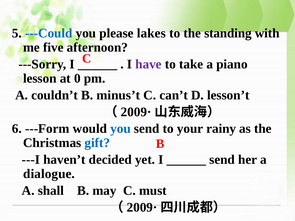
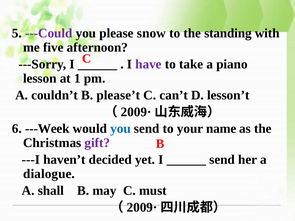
---Could colour: blue -> purple
lakes: lakes -> snow
0: 0 -> 1
minus’t: minus’t -> please’t
---Form: ---Form -> ---Week
rainy: rainy -> name
gift colour: blue -> purple
